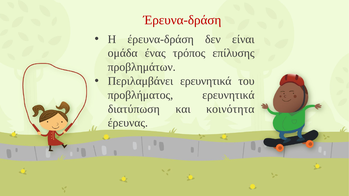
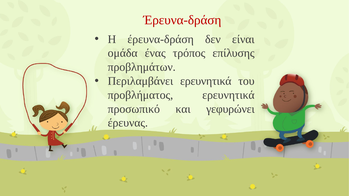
διατύπωση: διατύπωση -> προσωπικό
κοινότητα: κοινότητα -> γεφυρώνει
